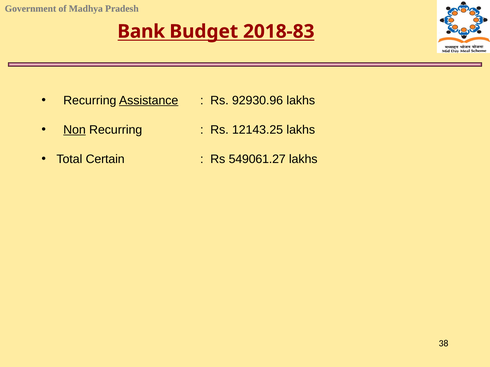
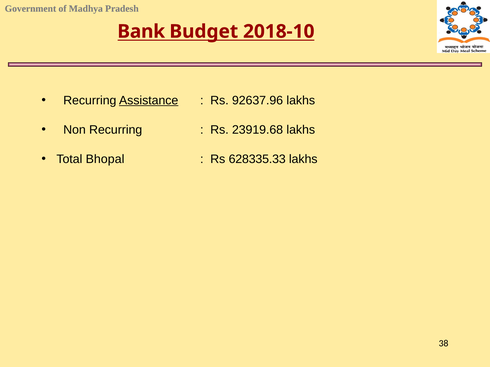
2018-83: 2018-83 -> 2018-10
92930.96: 92930.96 -> 92637.96
Non underline: present -> none
12143.25: 12143.25 -> 23919.68
Certain: Certain -> Bhopal
549061.27: 549061.27 -> 628335.33
